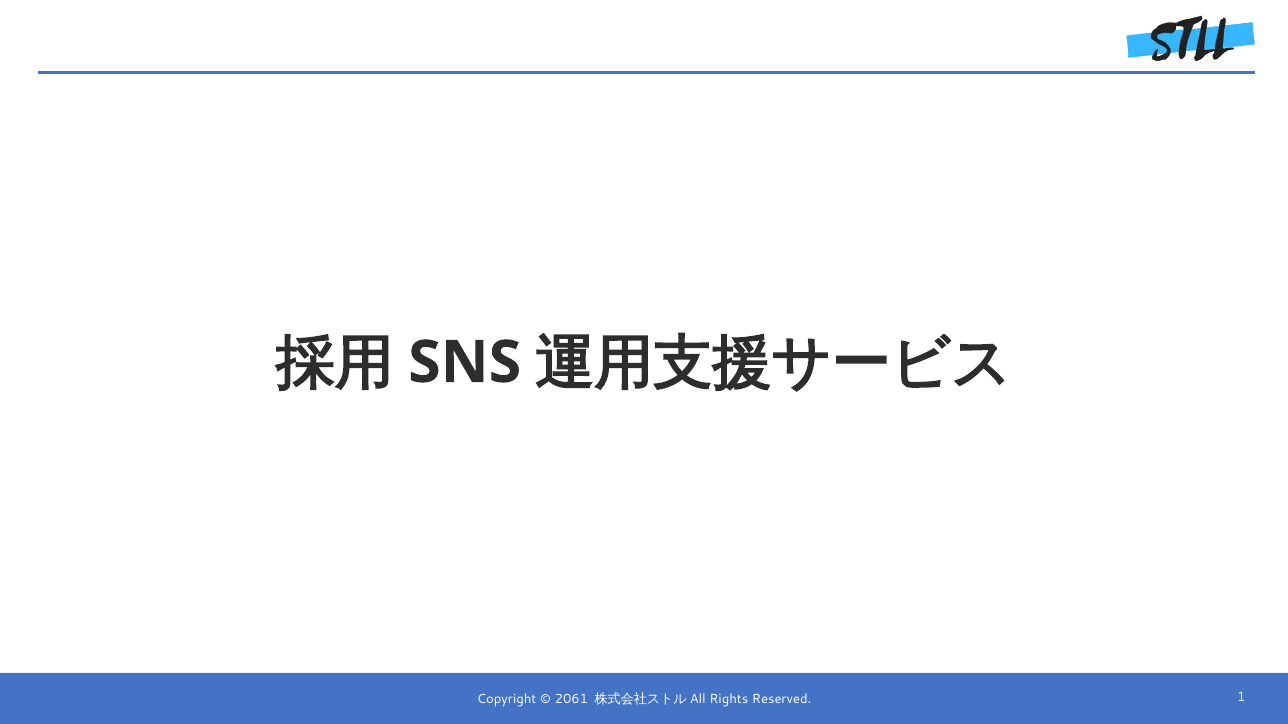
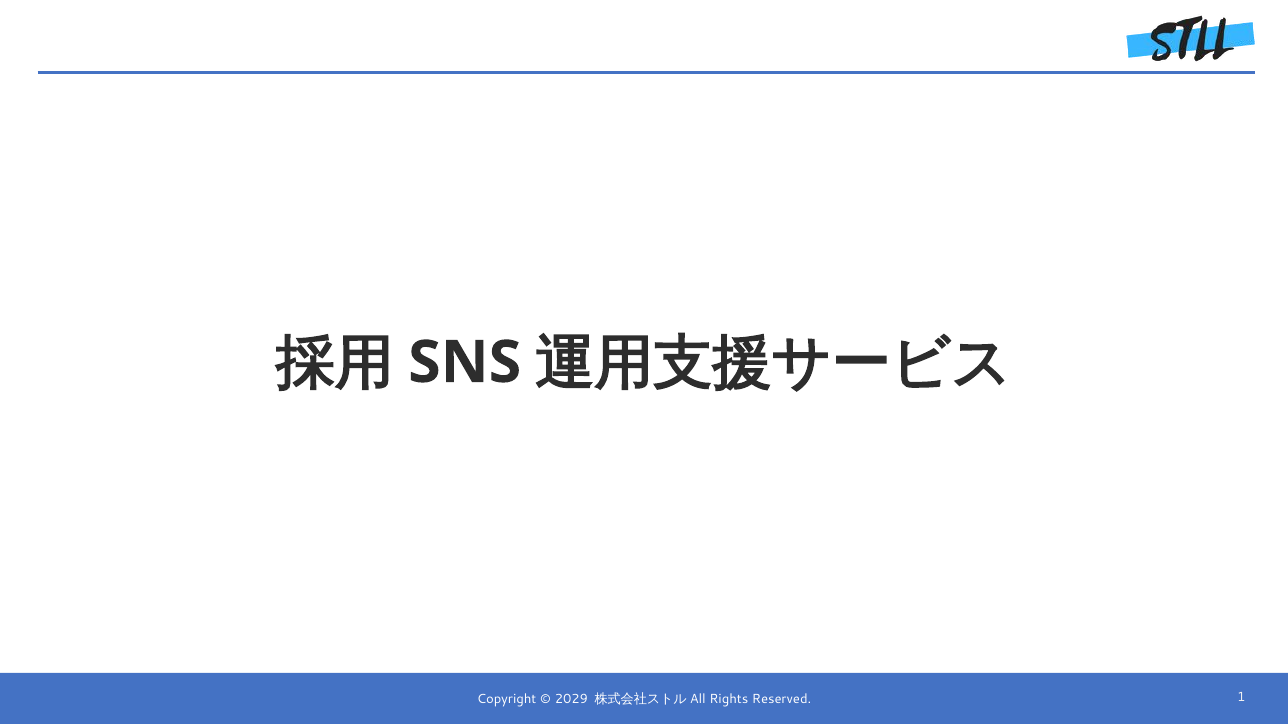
2061: 2061 -> 2029
